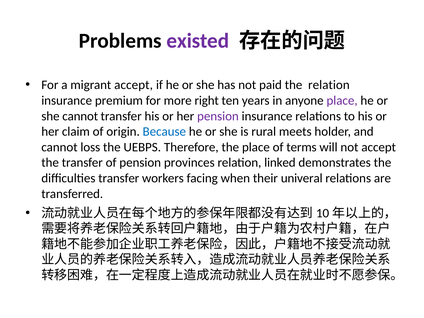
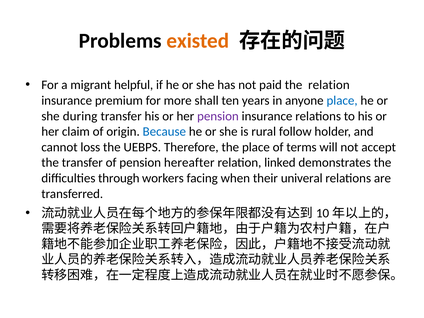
existed colour: purple -> orange
migrant accept: accept -> helpful
right: right -> shall
place at (342, 101) colour: purple -> blue
she cannot: cannot -> during
meets: meets -> follow
provinces: provinces -> hereafter
difficulties transfer: transfer -> through
